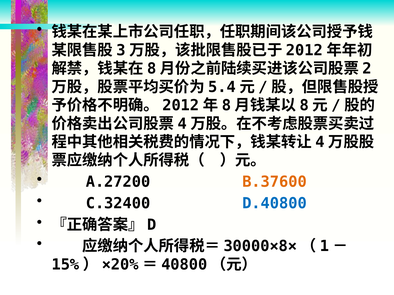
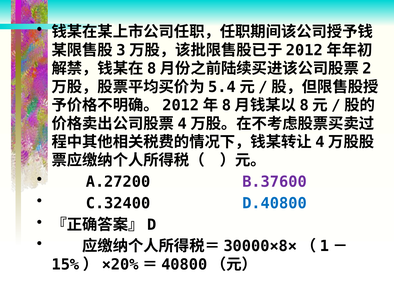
B.37600 colour: orange -> purple
